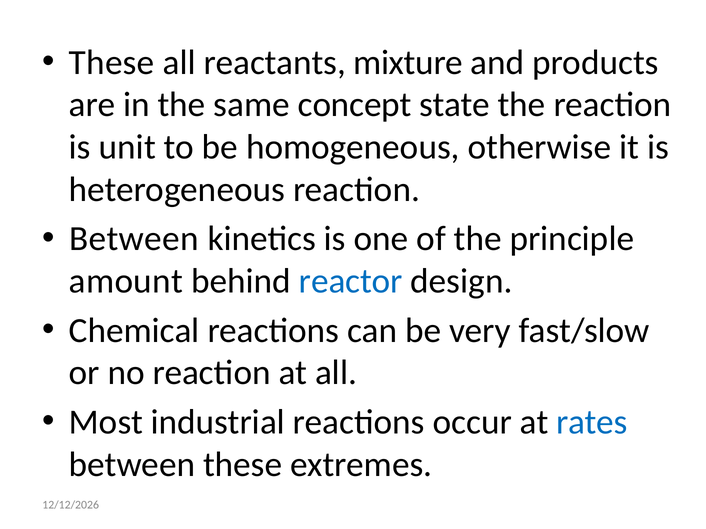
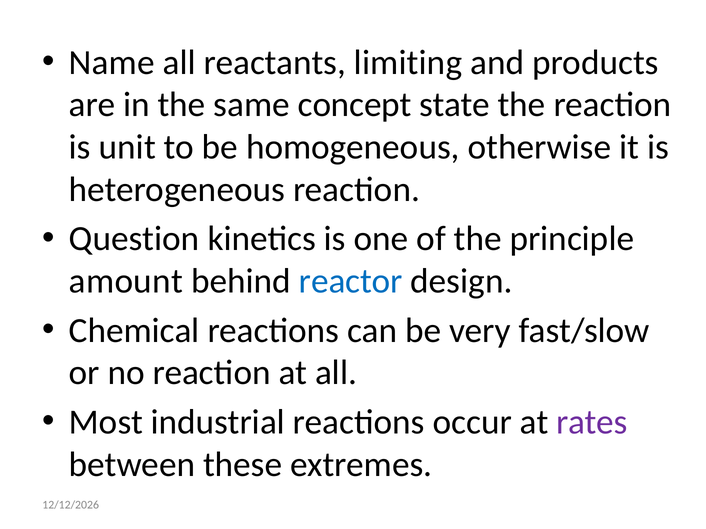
These at (112, 62): These -> Name
mixture: mixture -> limiting
Between at (134, 239): Between -> Question
rates colour: blue -> purple
